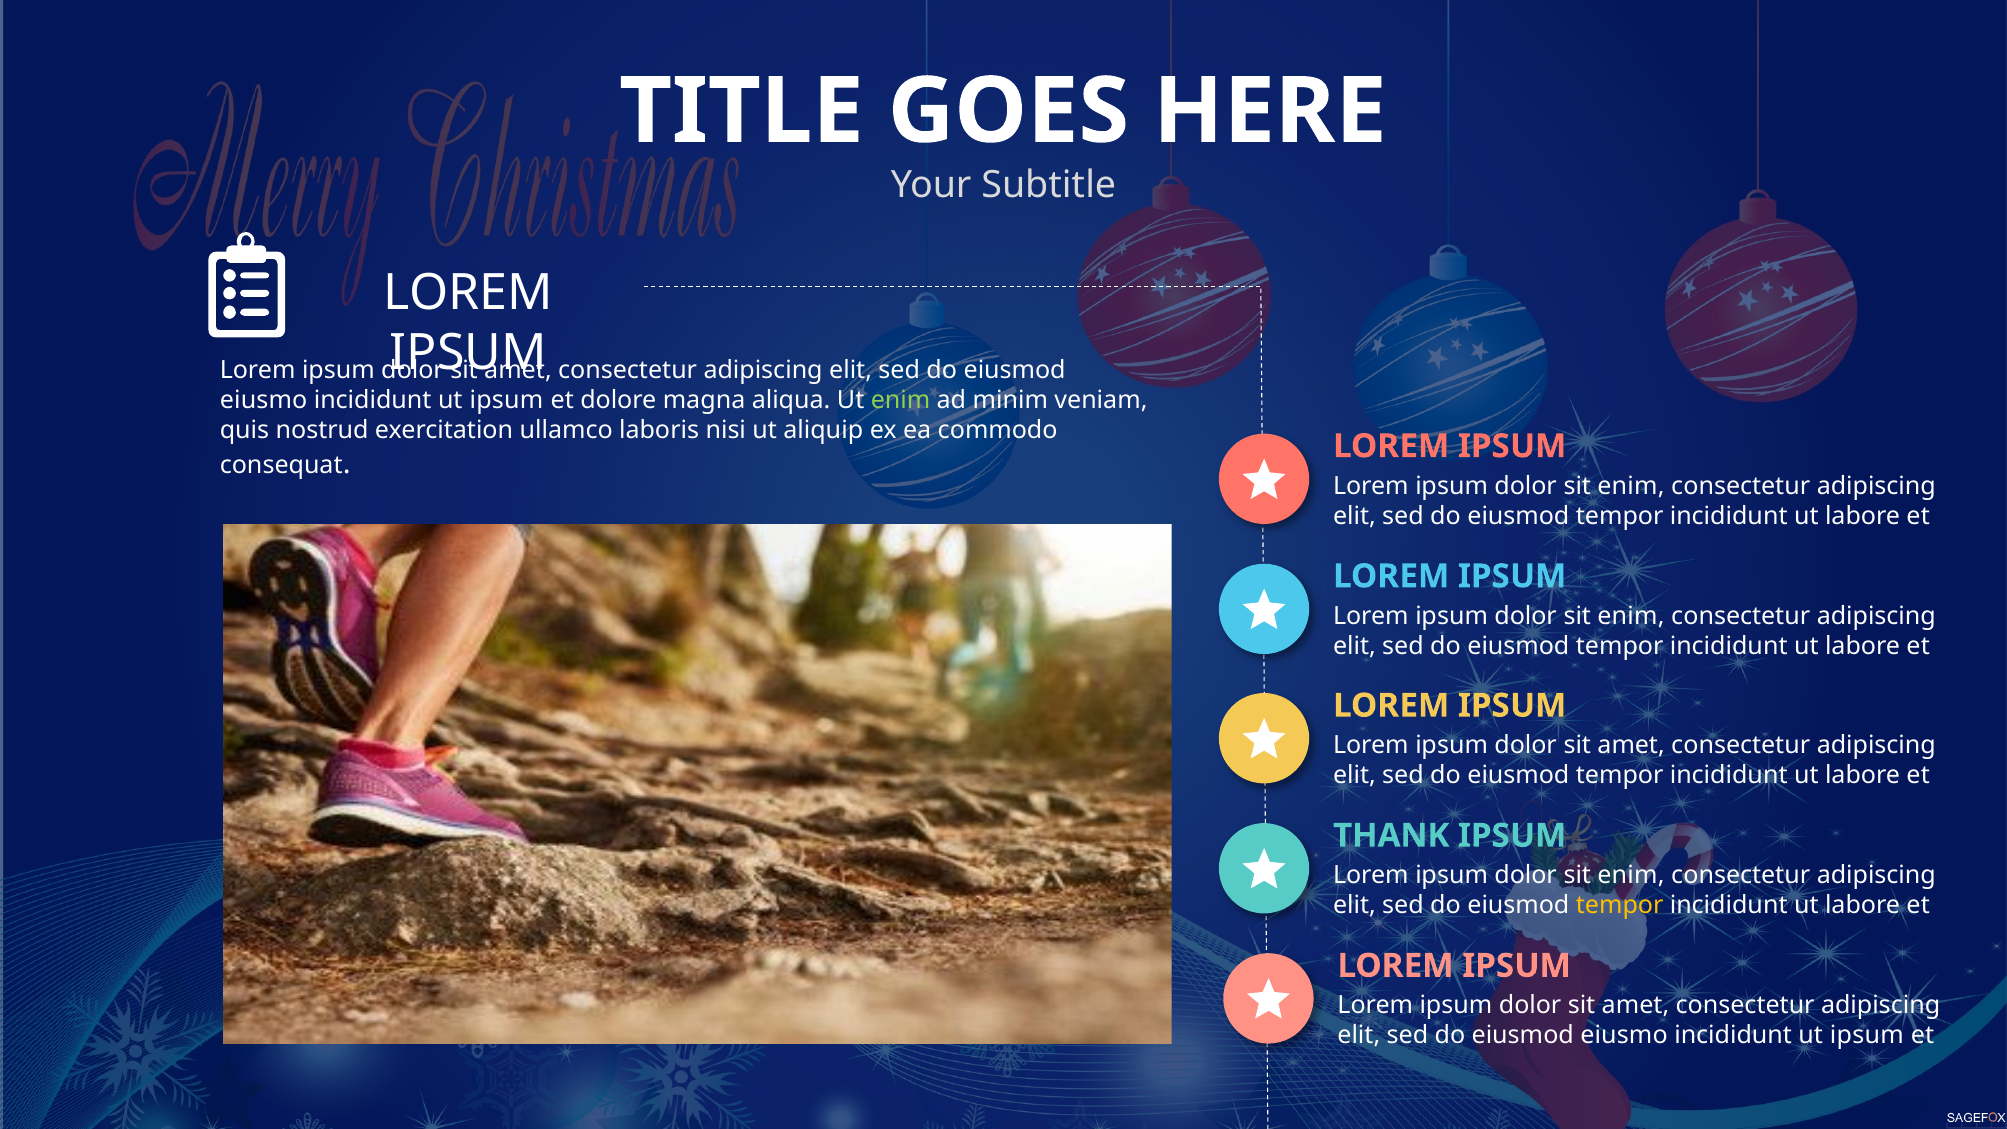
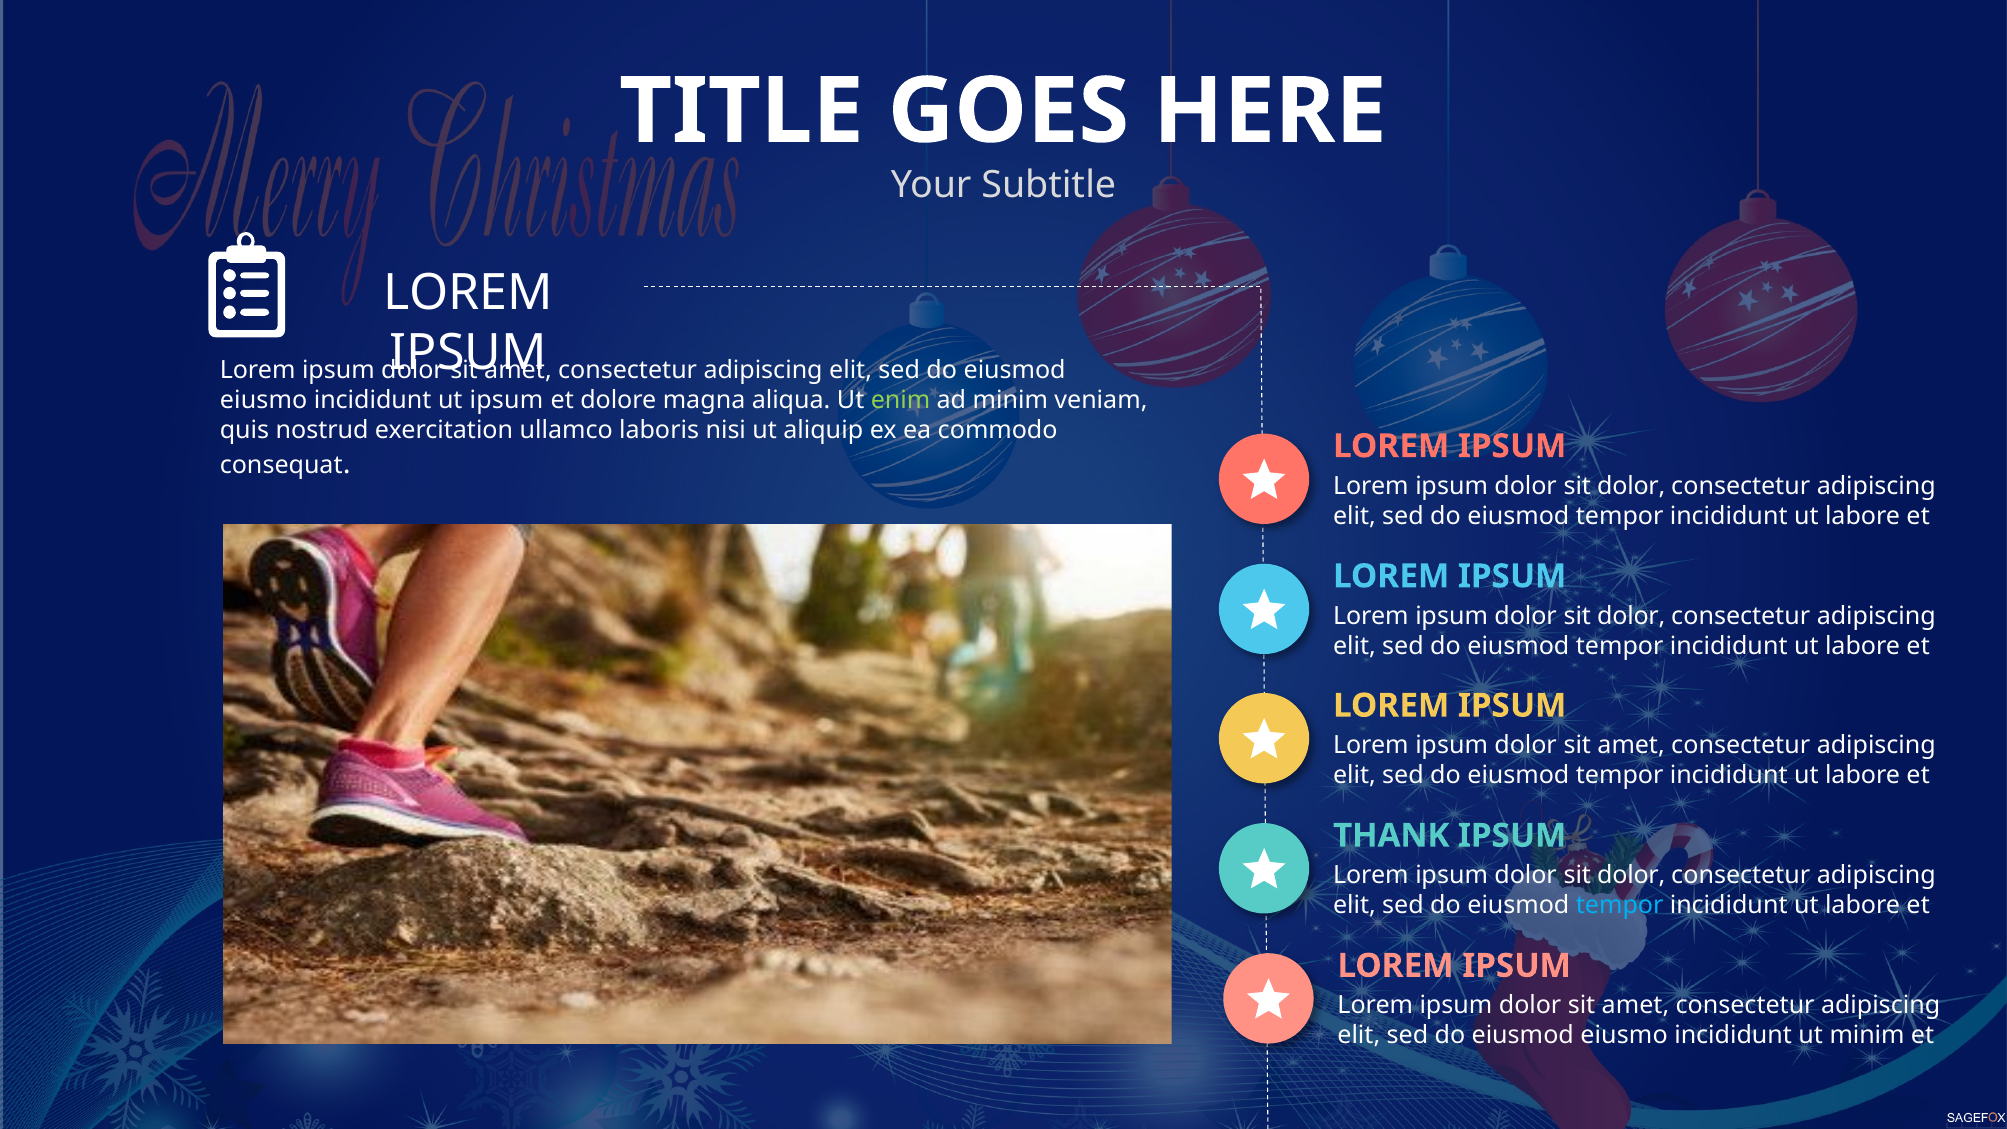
enim at (1631, 486): enim -> dolor
enim at (1631, 616): enim -> dolor
enim at (1631, 875): enim -> dolor
tempor at (1620, 905) colour: yellow -> light blue
ipsum at (1867, 1035): ipsum -> minim
